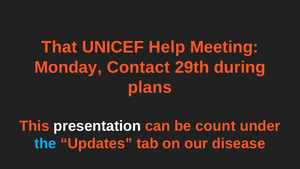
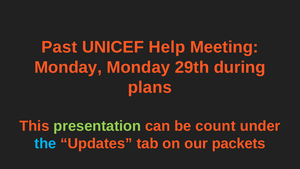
That: That -> Past
Monday Contact: Contact -> Monday
presentation colour: white -> light green
disease: disease -> packets
